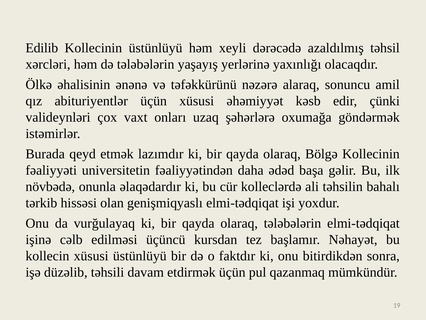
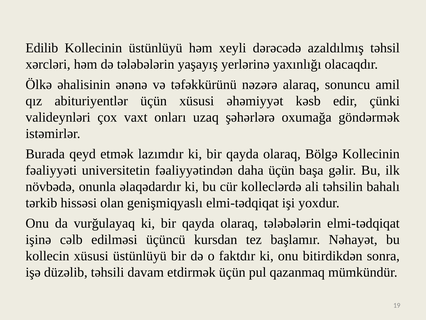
daha ədəd: ədəd -> üçün
